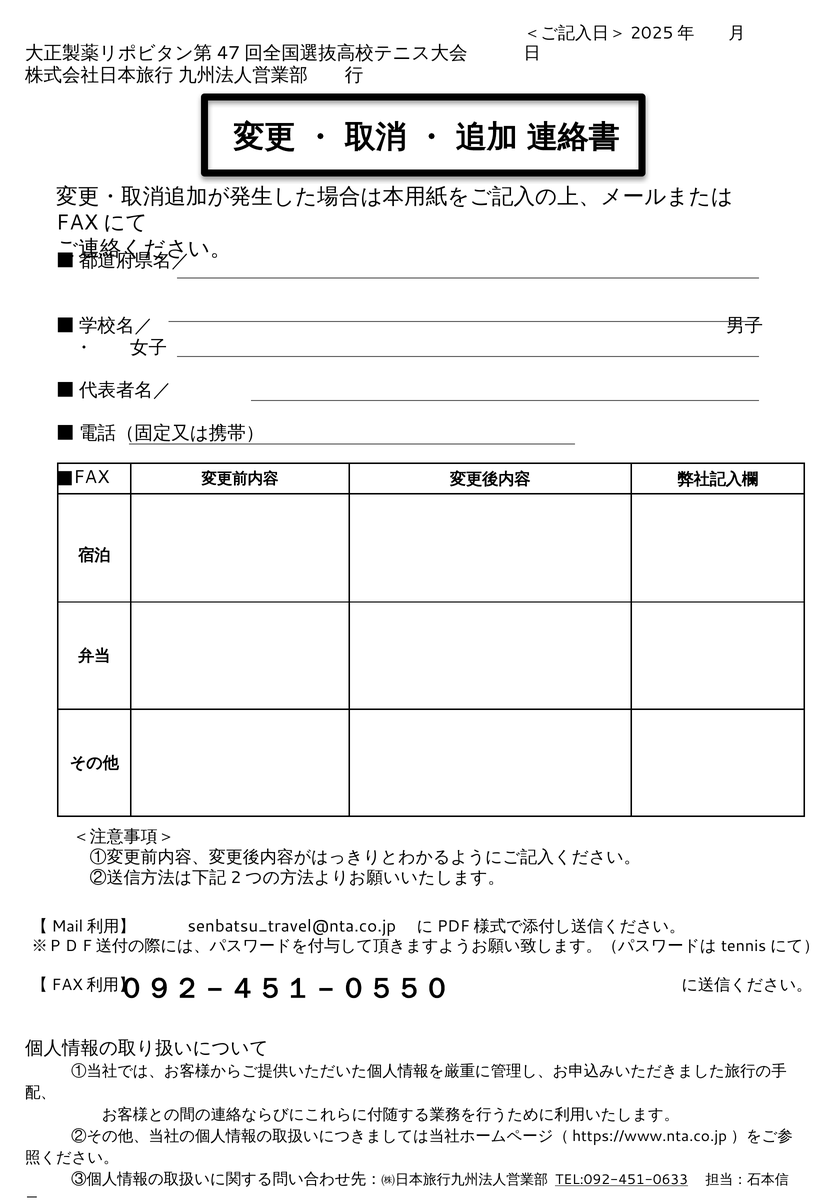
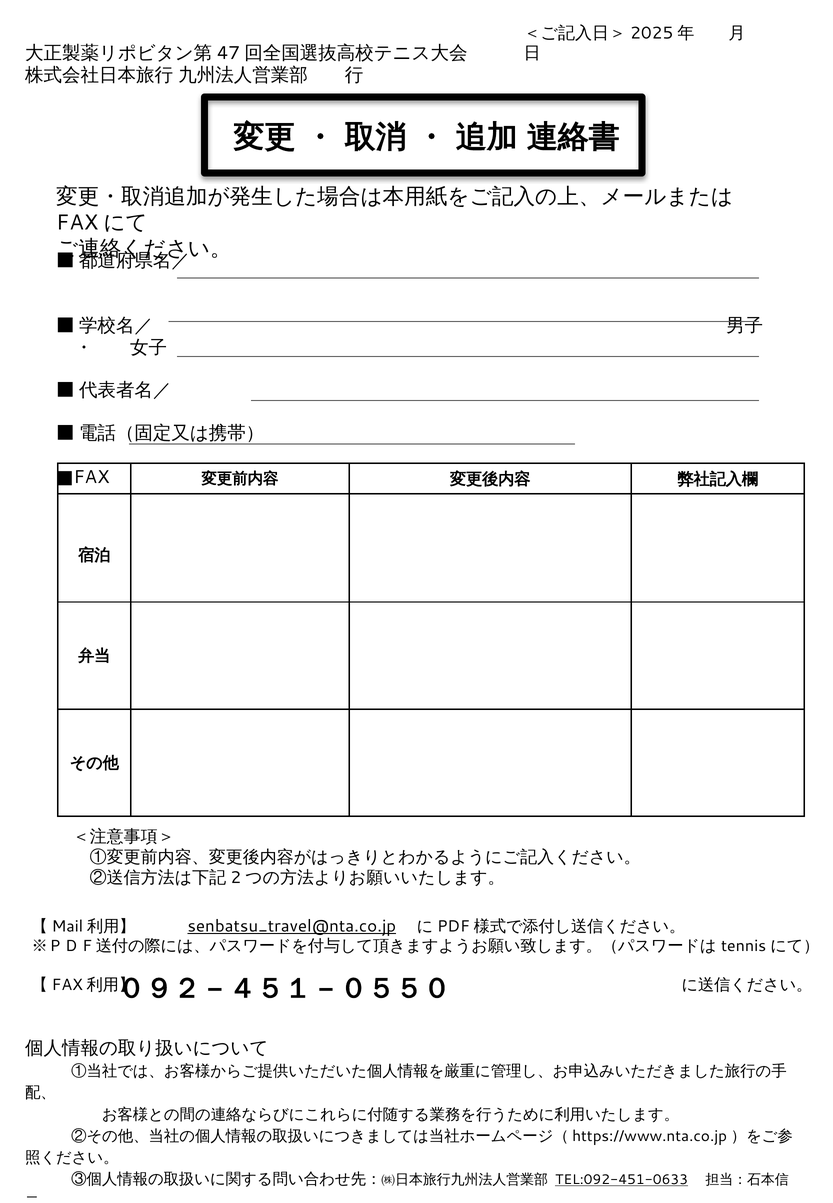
senbatsu_travel@nta.co.jp underline: none -> present
